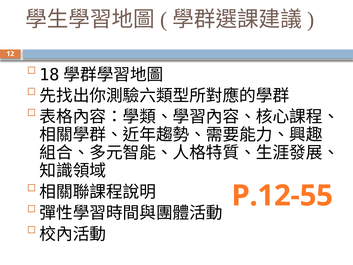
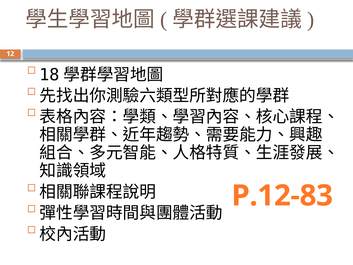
P.12-55: P.12-55 -> P.12-83
